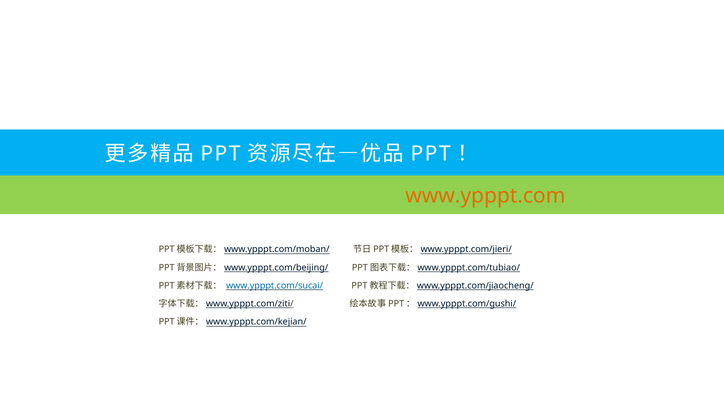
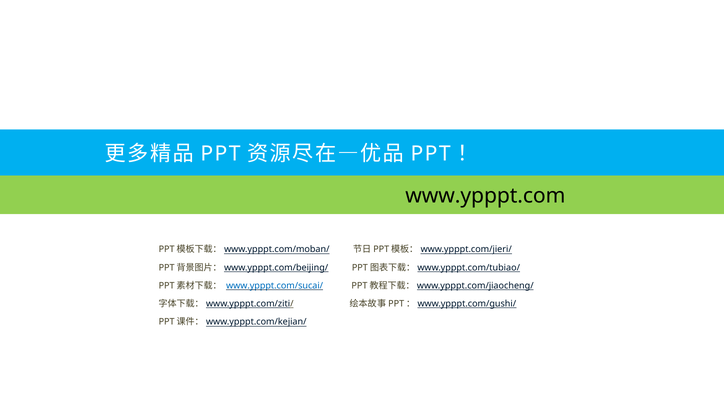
www.ypppt.com colour: orange -> black
